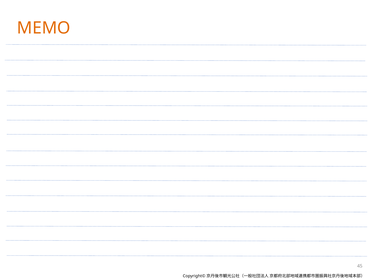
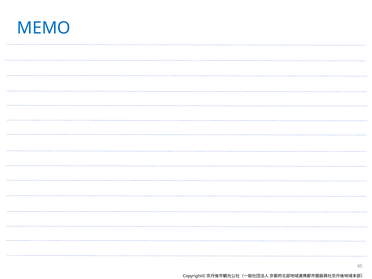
MEMO colour: orange -> blue
